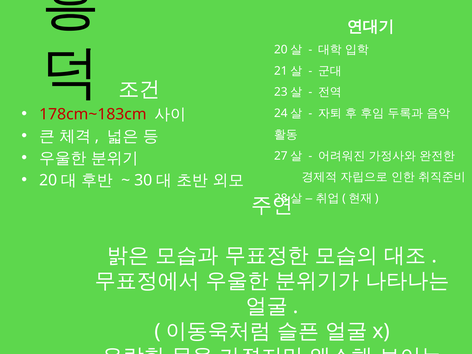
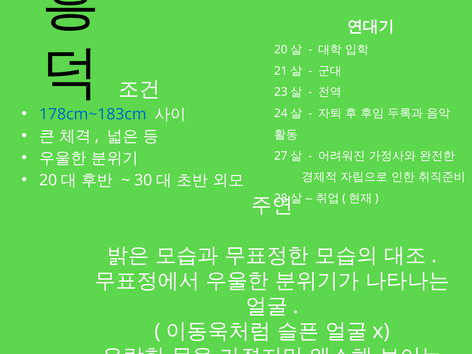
178cm~183cm colour: red -> blue
